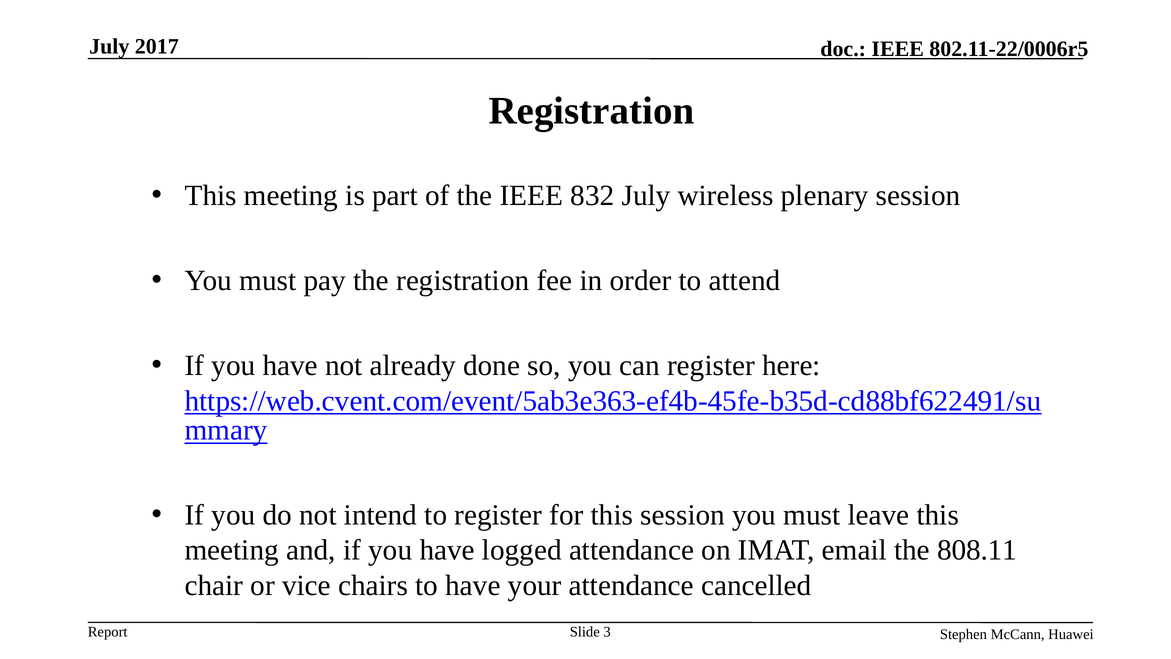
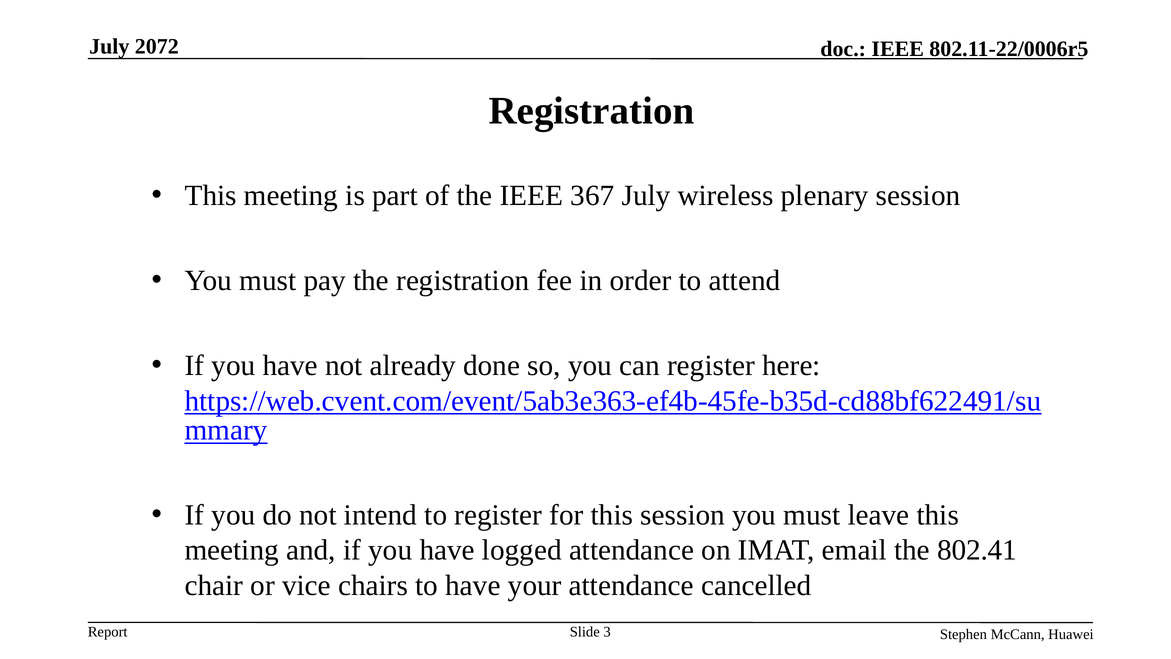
2017: 2017 -> 2072
832: 832 -> 367
808.11: 808.11 -> 802.41
